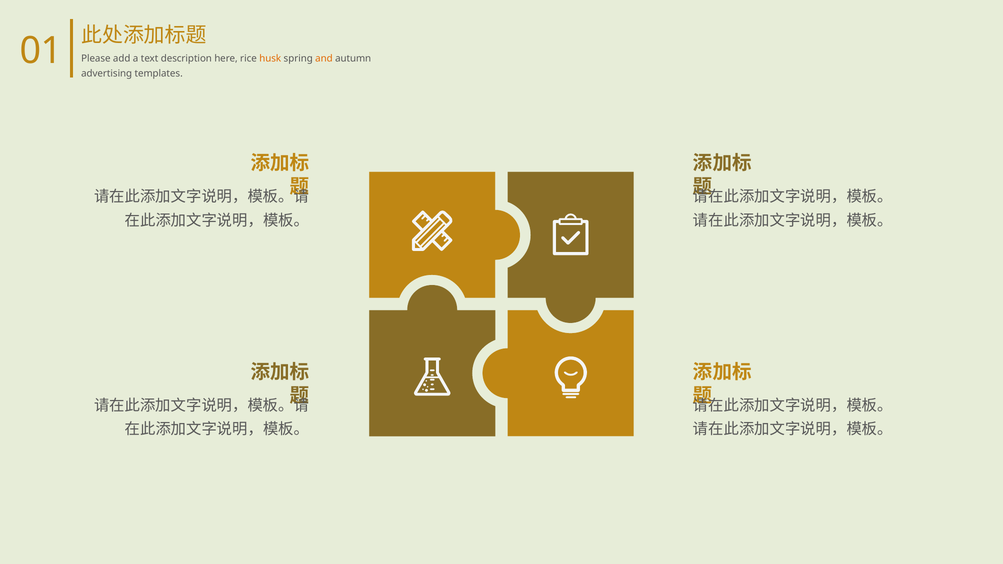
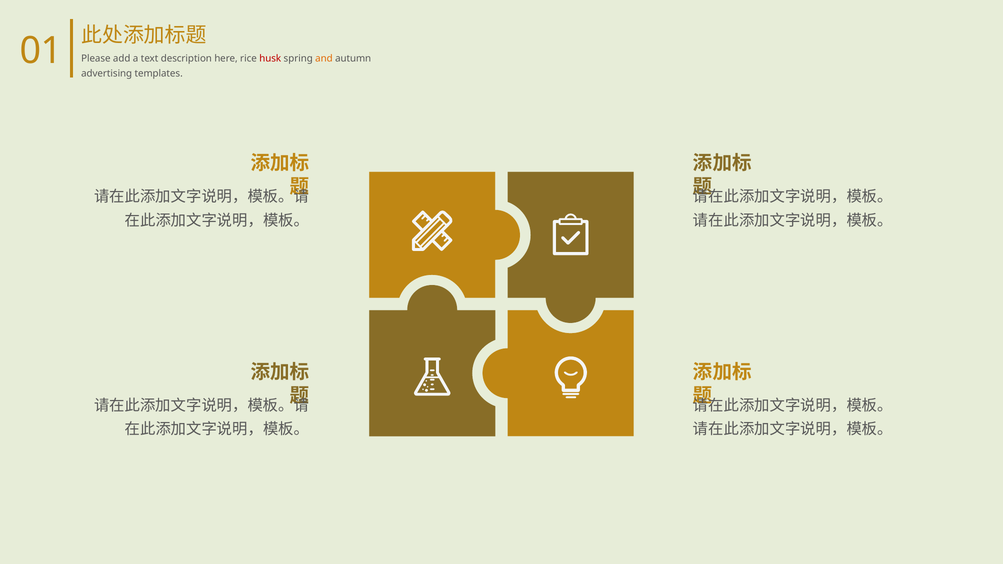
husk colour: orange -> red
